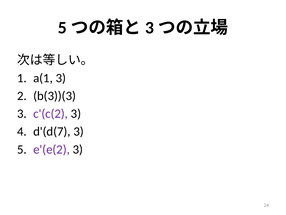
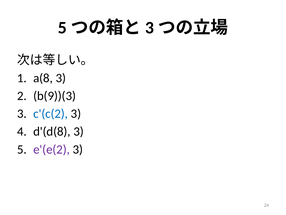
a(1: a(1 -> a(8
b(3))(3: b(3))(3 -> b(9))(3
c'(c(2 colour: purple -> blue
d'(d(7: d'(d(7 -> d'(d(8
